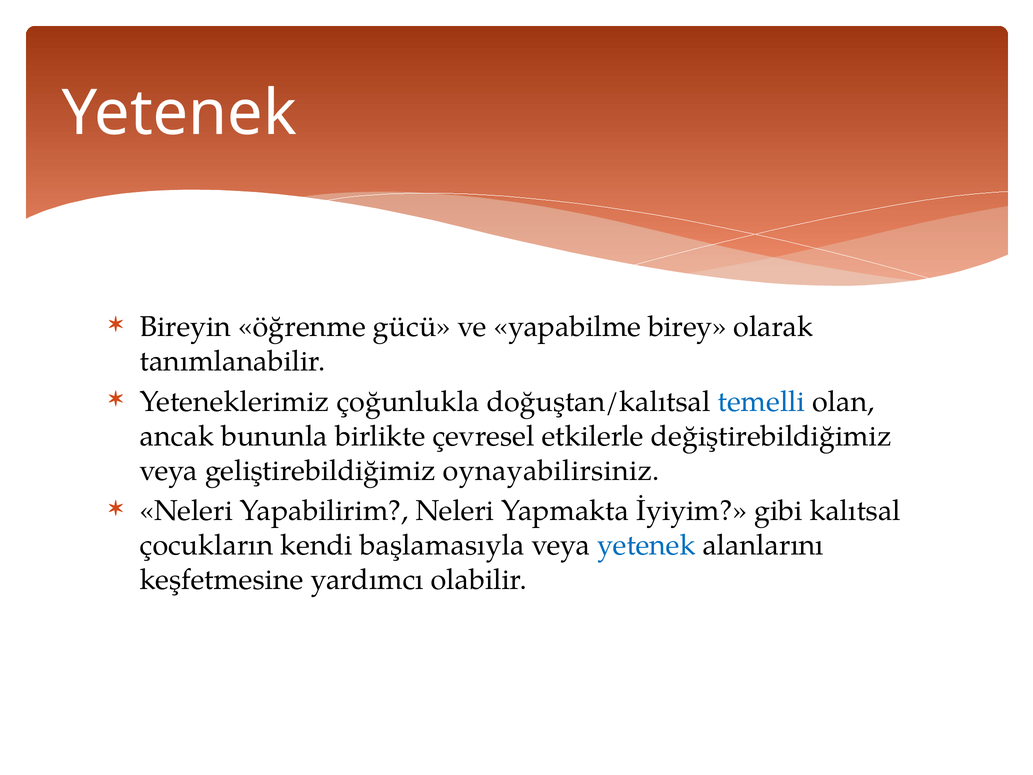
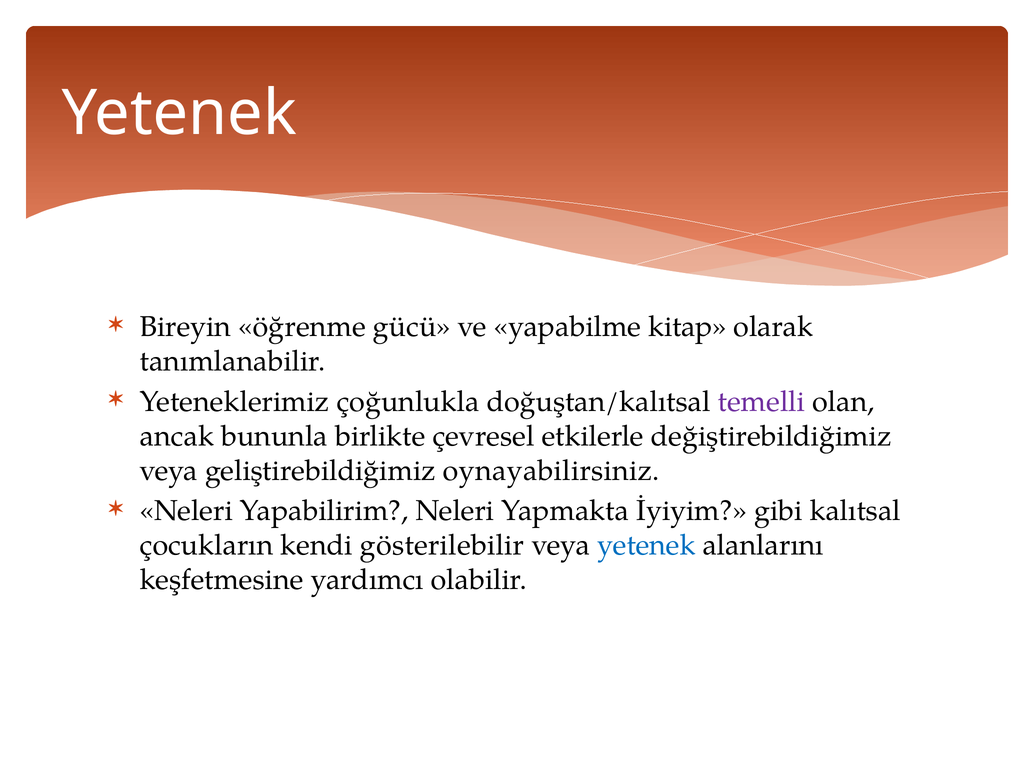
birey: birey -> kitap
temelli colour: blue -> purple
başlamasıyla: başlamasıyla -> gösterilebilir
